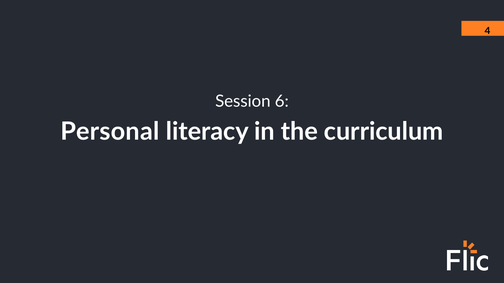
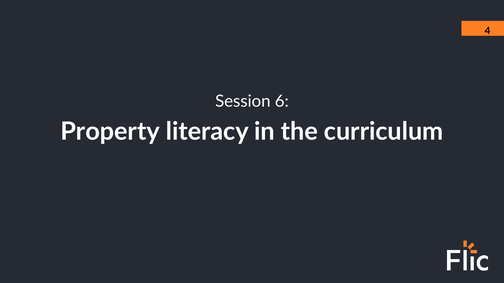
Personal: Personal -> Property
